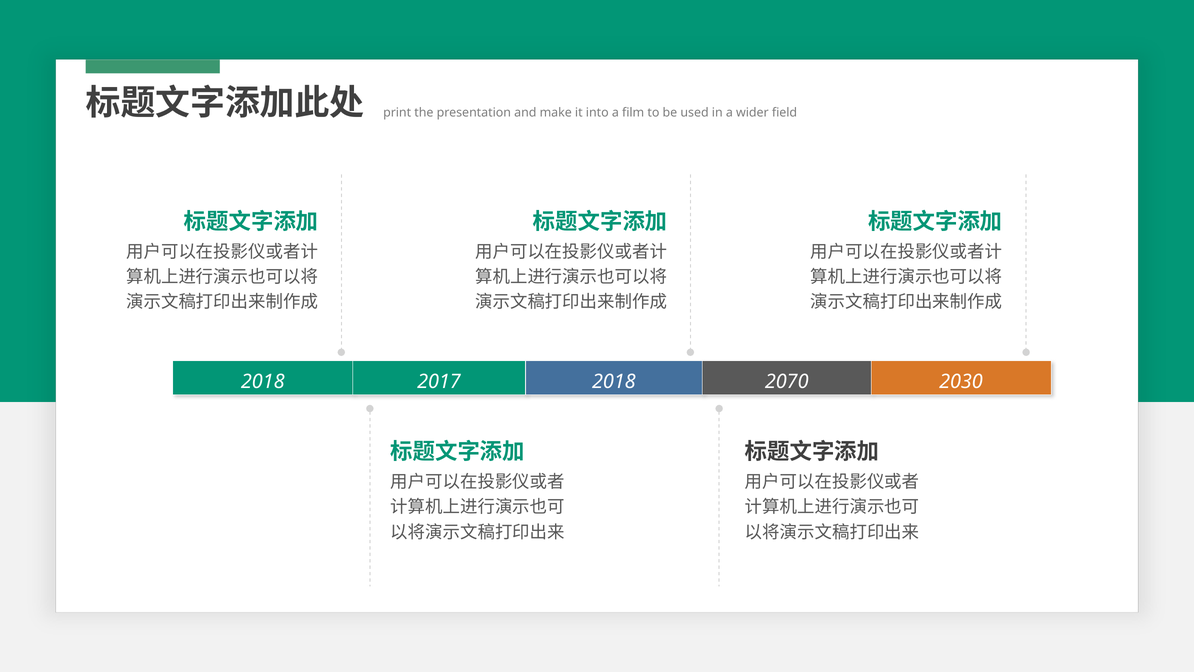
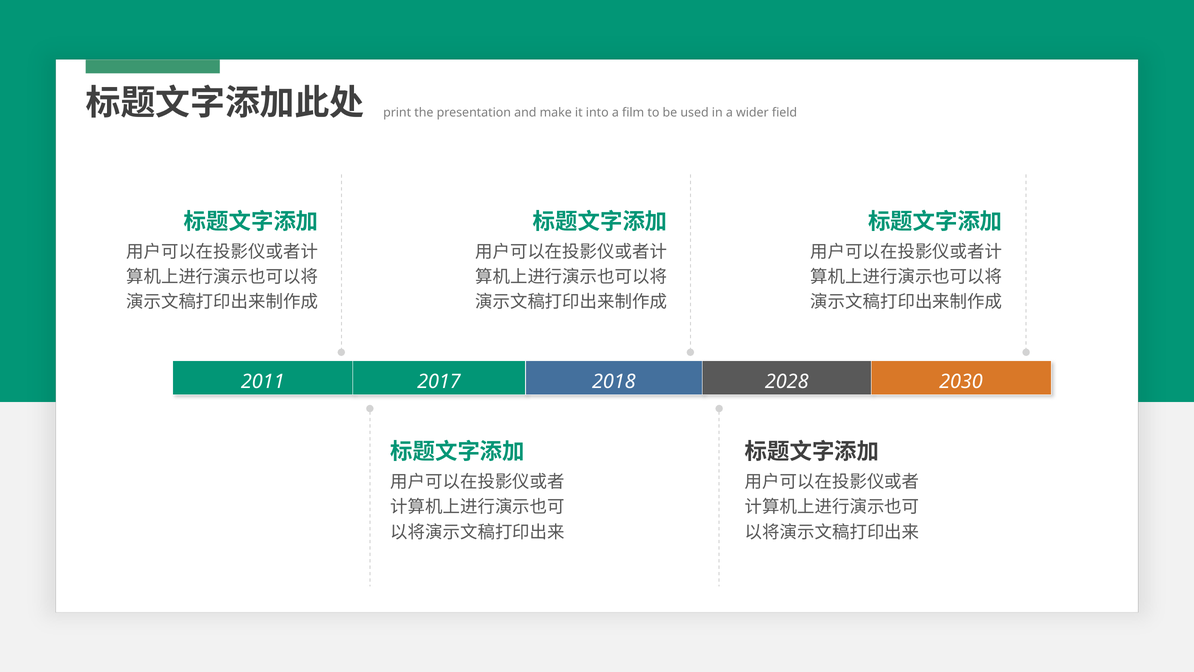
2018 at (263, 381): 2018 -> 2011
2070: 2070 -> 2028
